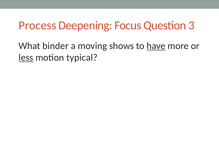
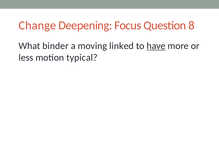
Process: Process -> Change
3: 3 -> 8
shows: shows -> linked
less underline: present -> none
